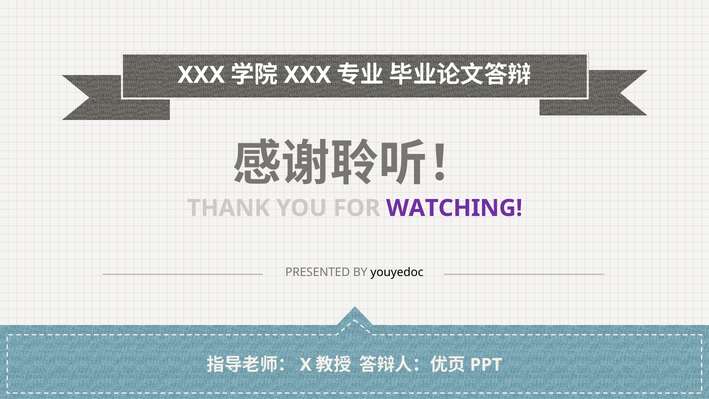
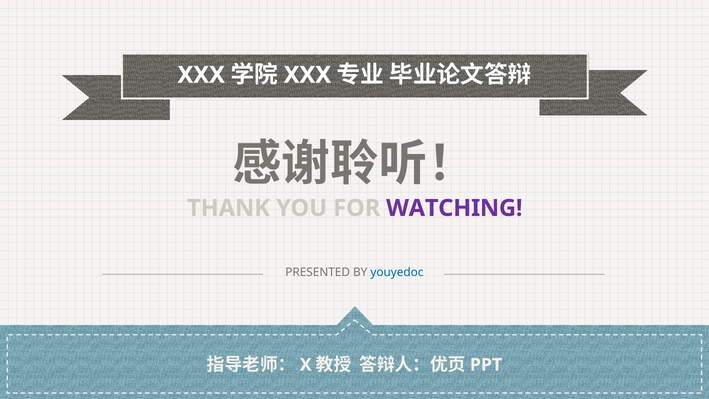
youyedoc colour: black -> blue
